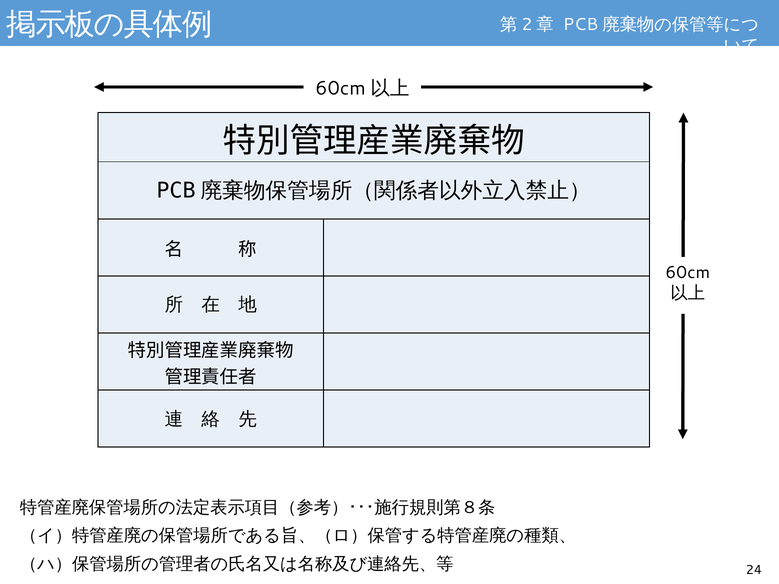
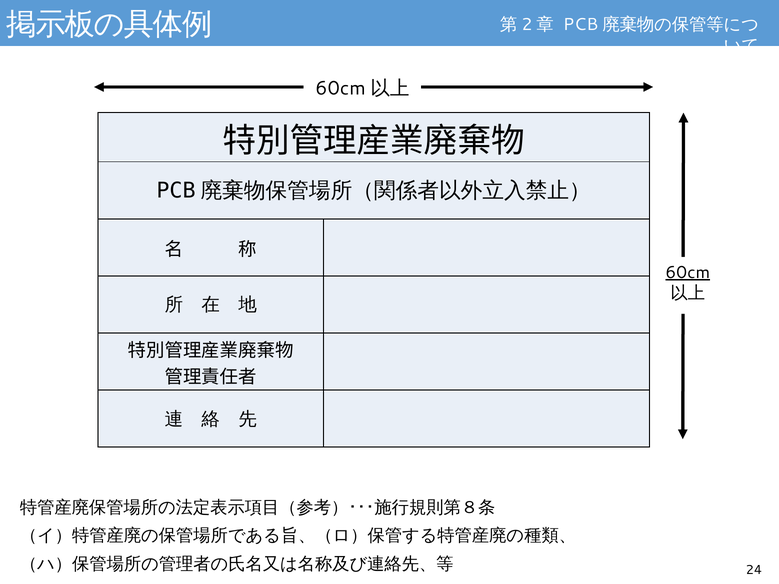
60cm underline: none -> present
